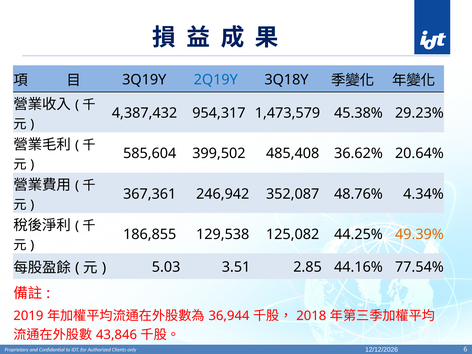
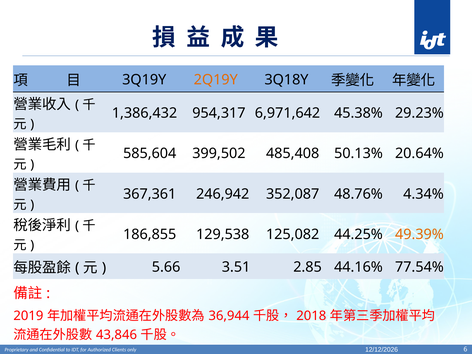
2Q19Y colour: blue -> orange
4,387,432: 4,387,432 -> 1,386,432
1,473,579: 1,473,579 -> 6,971,642
36.62%: 36.62% -> 50.13%
5.03: 5.03 -> 5.66
